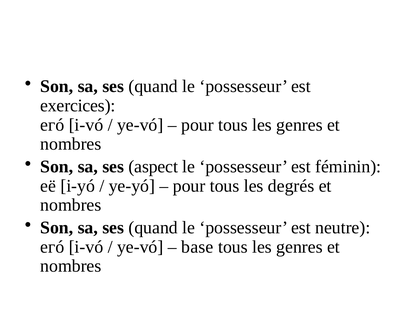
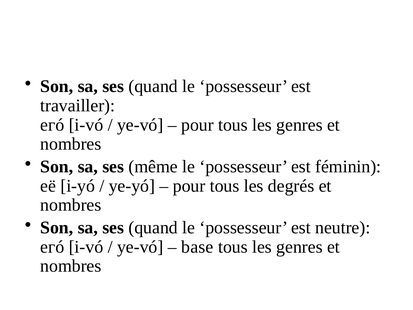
exercices: exercices -> travailler
aspect: aspect -> même
